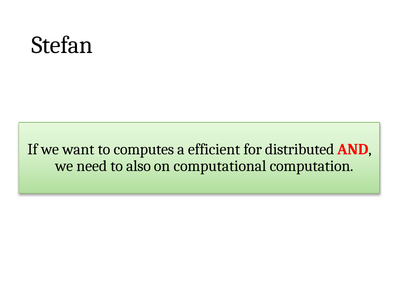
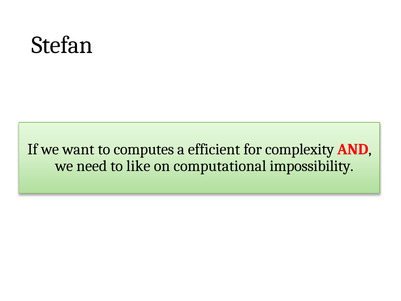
distributed: distributed -> complexity
also: also -> like
computation: computation -> impossibility
